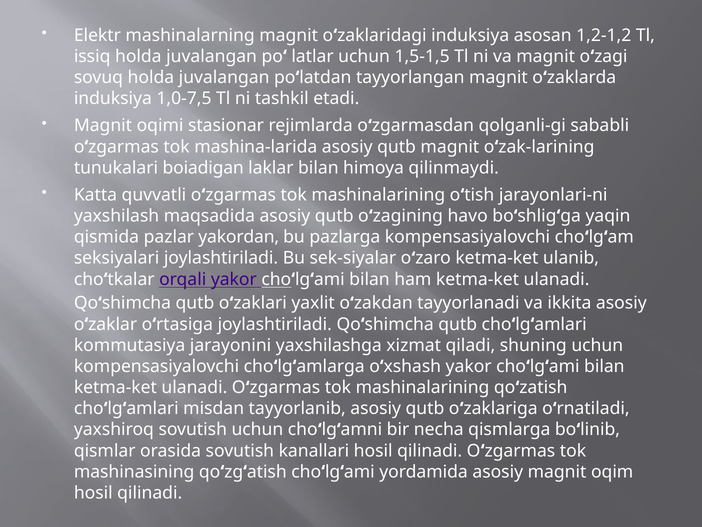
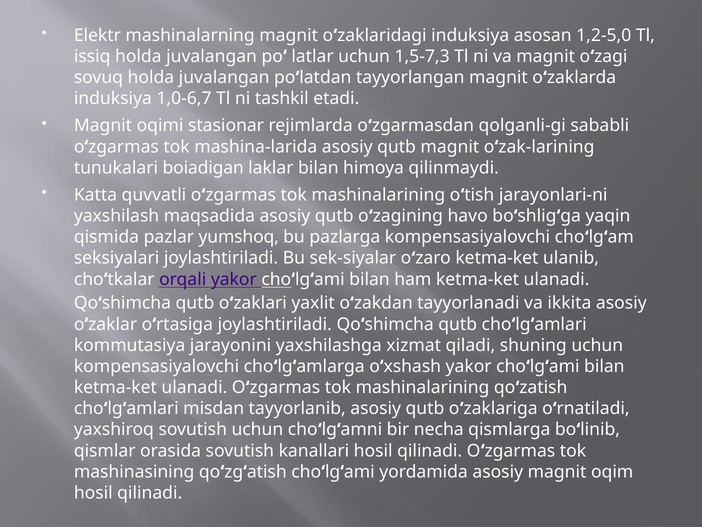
1,2-1,2: 1,2-1,2 -> 1,2-5,0
1,5-1,5: 1,5-1,5 -> 1,5-7,3
1,0-7,5: 1,0-7,5 -> 1,0-6,7
yakordan: yakordan -> yumshoq
